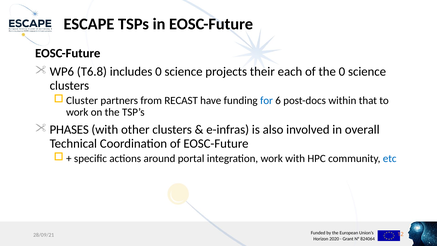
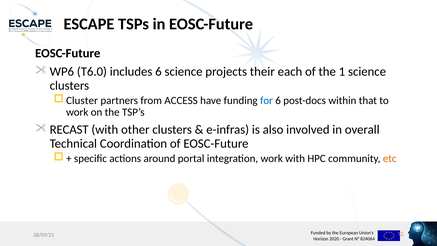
T6.8: T6.8 -> T6.0
includes 0: 0 -> 6
the 0: 0 -> 1
RECAST: RECAST -> ACCESS
PHASES: PHASES -> RECAST
etc colour: blue -> orange
